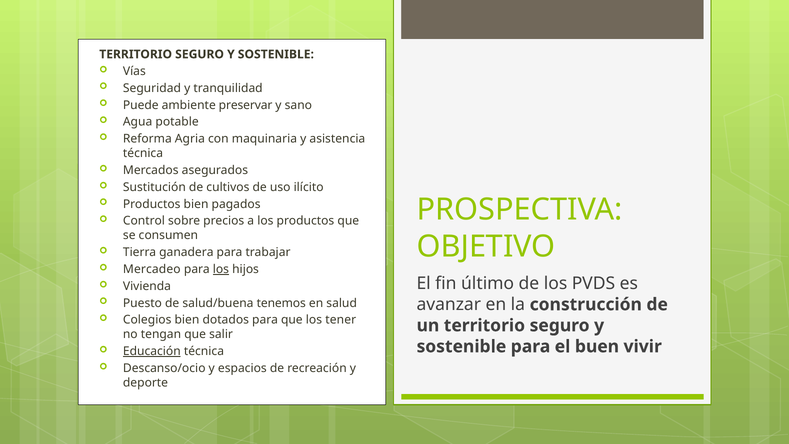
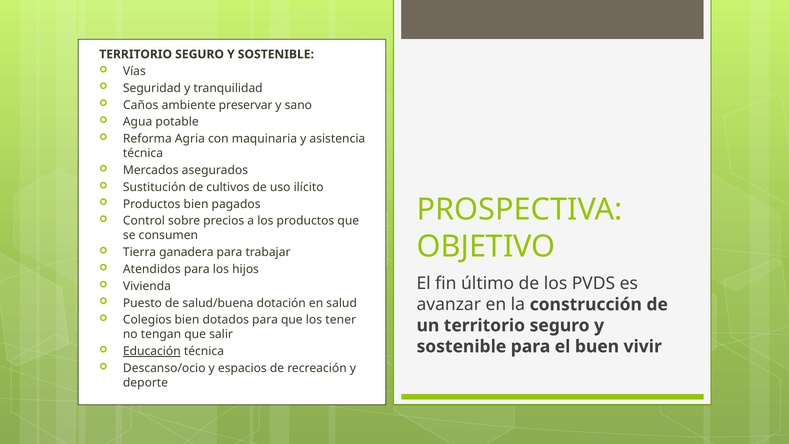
Puede: Puede -> Caños
Mercadeo: Mercadeo -> Atendidos
los at (221, 269) underline: present -> none
tenemos: tenemos -> dotación
